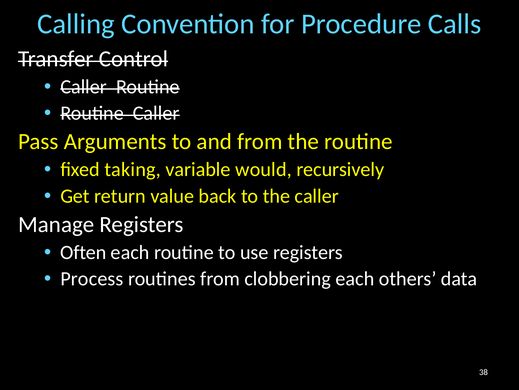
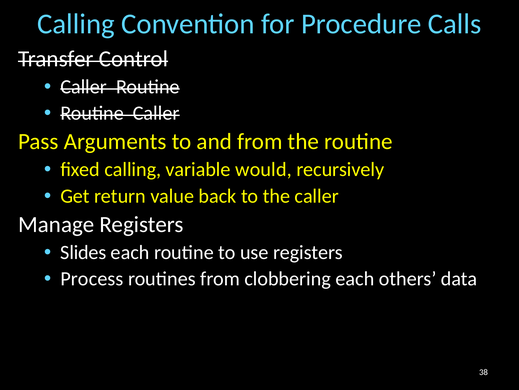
fixed taking: taking -> calling
Often: Often -> Slides
